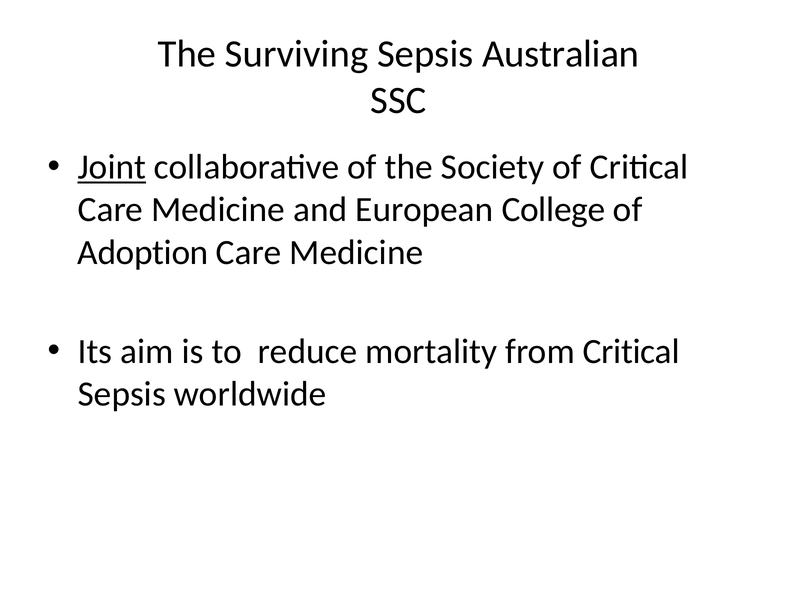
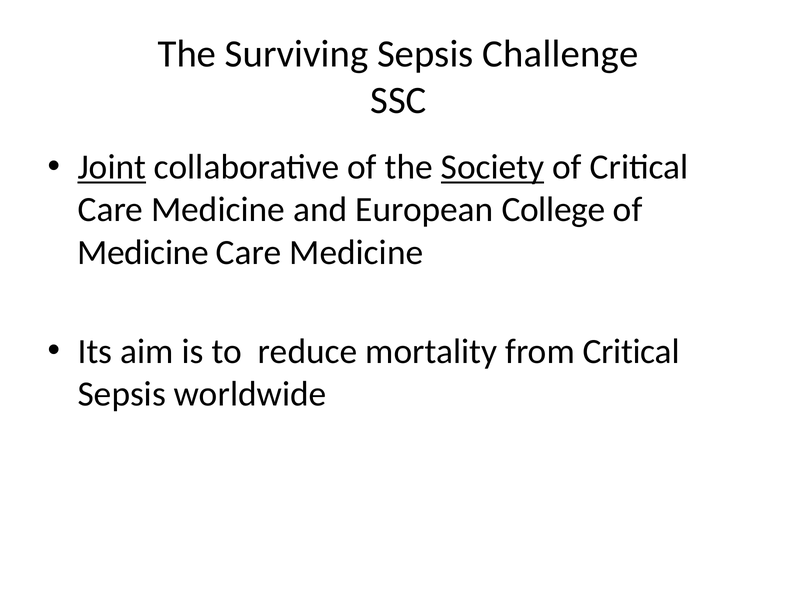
Australian: Australian -> Challenge
Society underline: none -> present
Adoption at (143, 252): Adoption -> Medicine
